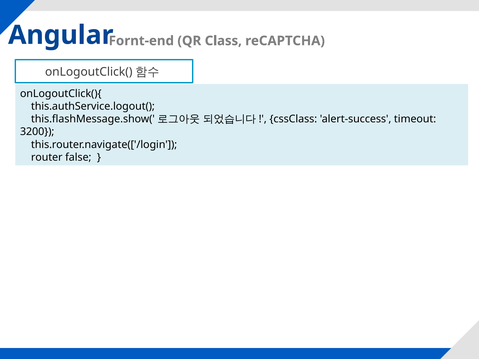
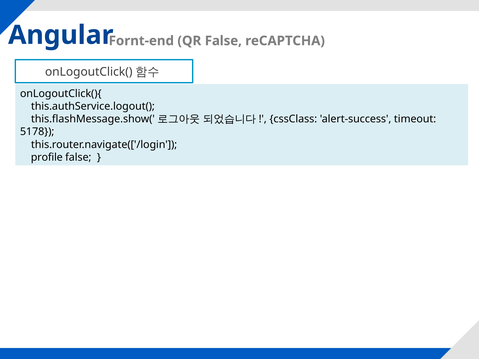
QR Class: Class -> False
3200: 3200 -> 5178
router: router -> profile
